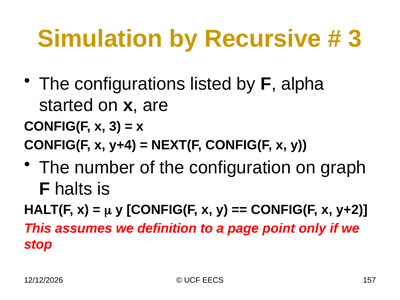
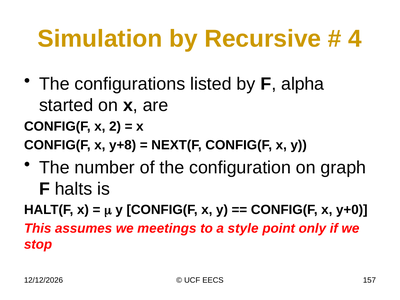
3 at (355, 39): 3 -> 4
x 3: 3 -> 2
y+4: y+4 -> y+8
y+2: y+2 -> y+0
definition: definition -> meetings
page: page -> style
